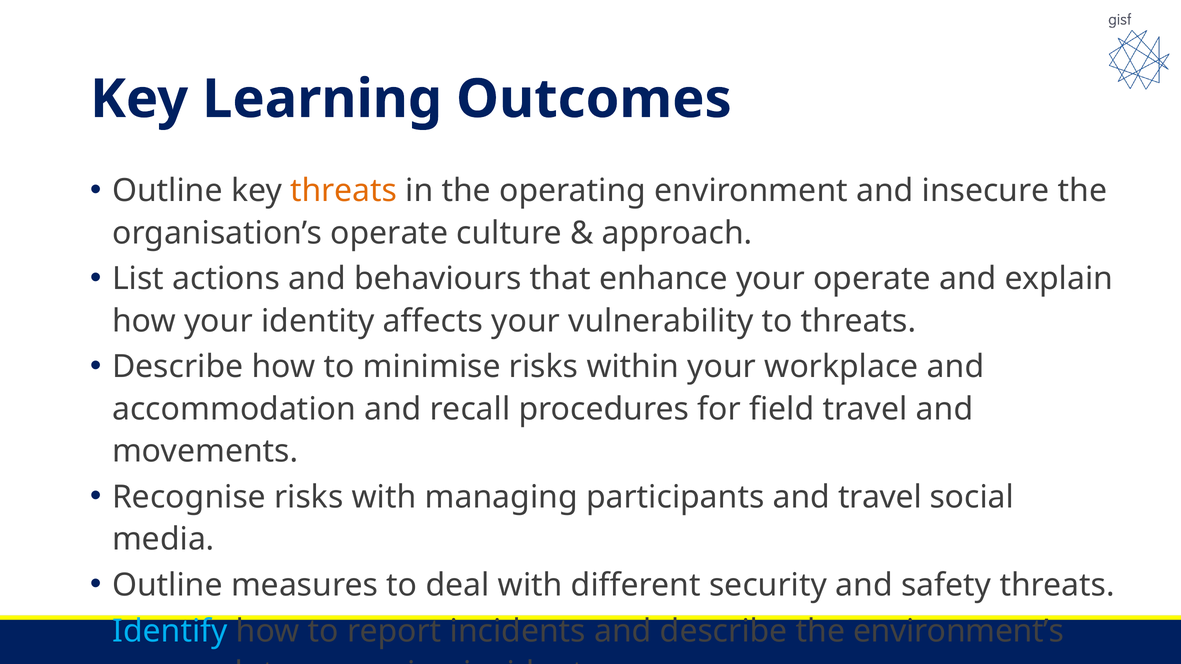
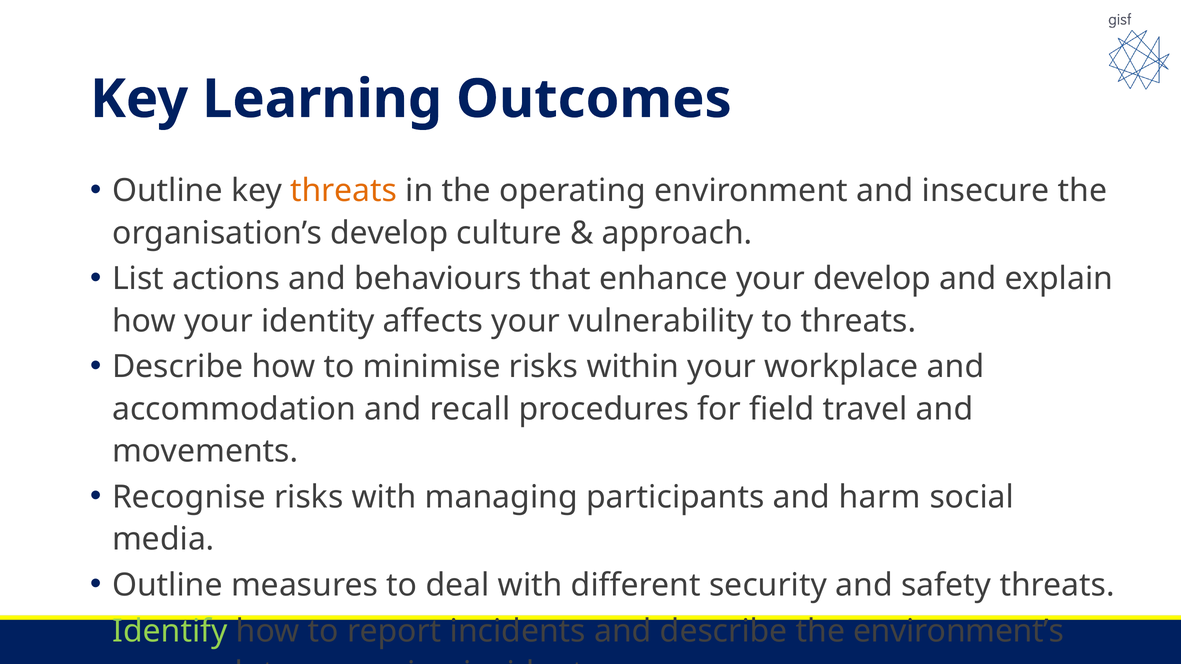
organisation’s operate: operate -> develop
your operate: operate -> develop
and travel: travel -> harm
Identify colour: light blue -> light green
